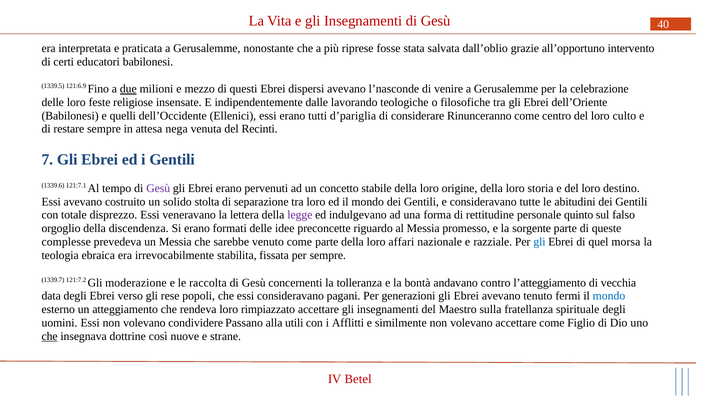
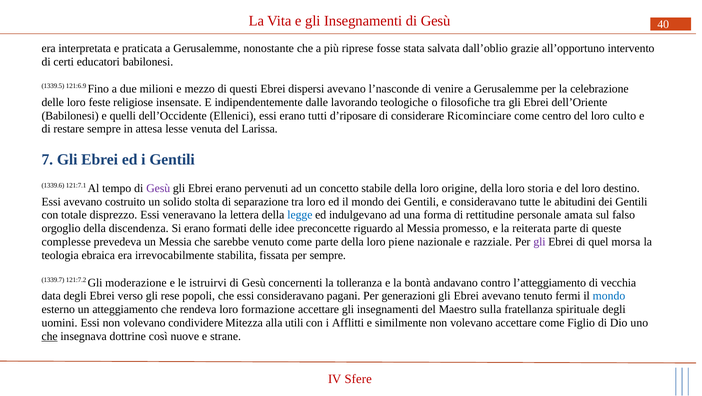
due underline: present -> none
d’pariglia: d’pariglia -> d’riposare
Rinunceranno: Rinunceranno -> Ricominciare
nega: nega -> lesse
Recinti: Recinti -> Larissa
legge colour: purple -> blue
quinto: quinto -> amata
sorgente: sorgente -> reiterata
affari: affari -> piene
gli at (539, 241) colour: blue -> purple
raccolta: raccolta -> istruirvi
rimpiazzato: rimpiazzato -> formazione
Passano: Passano -> Mitezza
Betel: Betel -> Sfere
